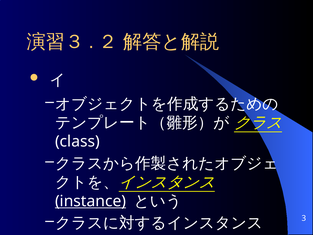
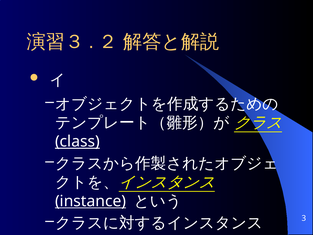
class underline: none -> present
